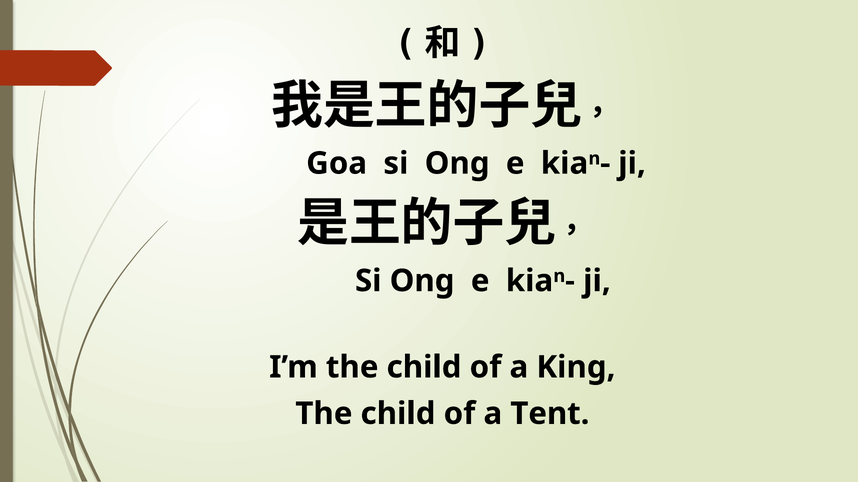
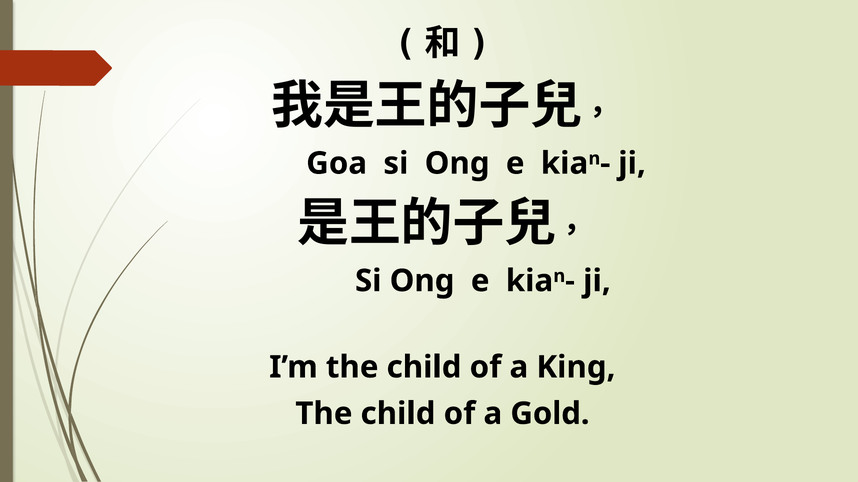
Tent: Tent -> Gold
